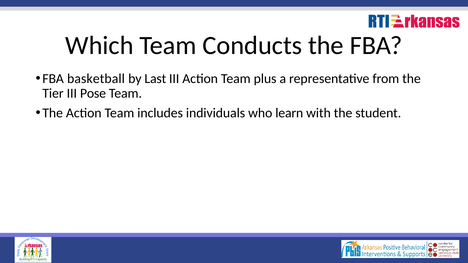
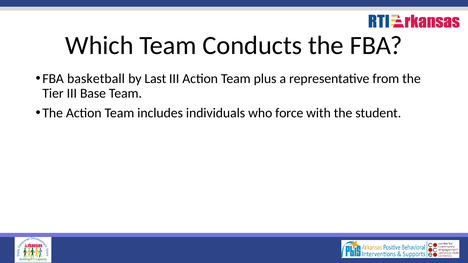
Pose: Pose -> Base
learn: learn -> force
